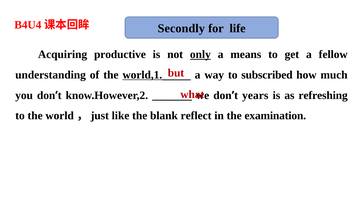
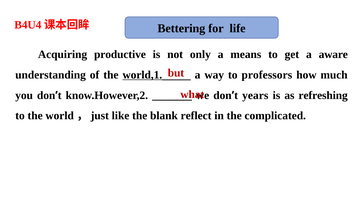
Secondly: Secondly -> Bettering
only underline: present -> none
fellow: fellow -> aware
subscribed: subscribed -> professors
examination: examination -> complicated
